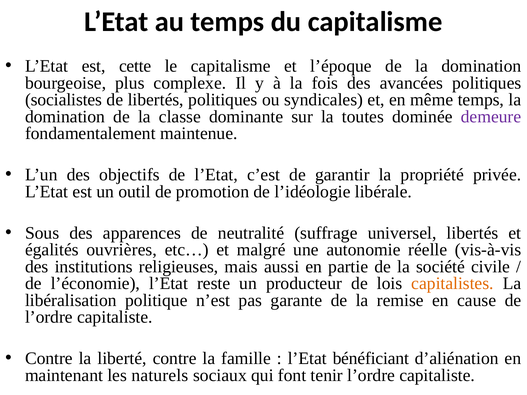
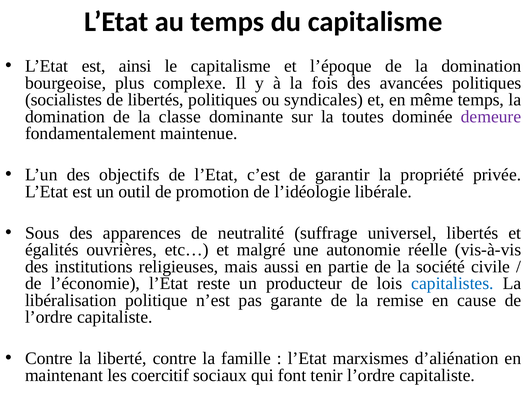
cette: cette -> ainsi
capitalistes colour: orange -> blue
bénéficiant: bénéficiant -> marxismes
naturels: naturels -> coercitif
